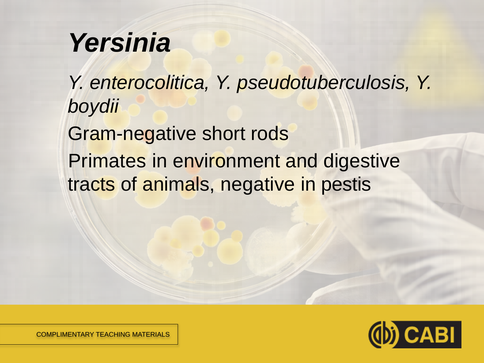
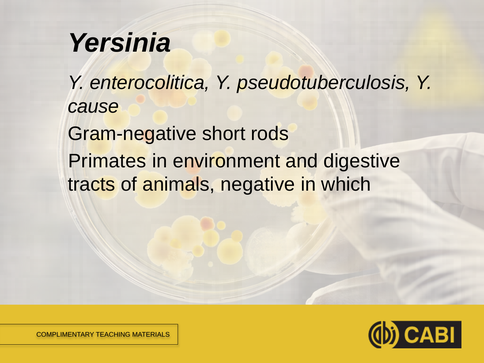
boydii: boydii -> cause
pestis: pestis -> which
